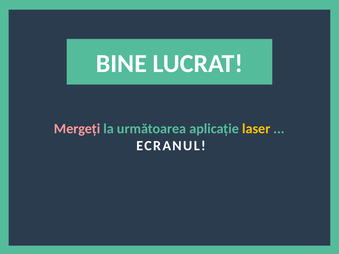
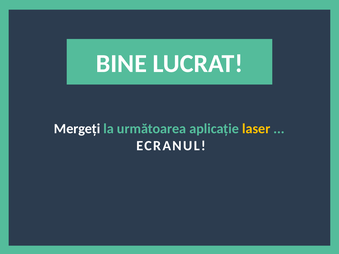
Mergeți colour: pink -> white
